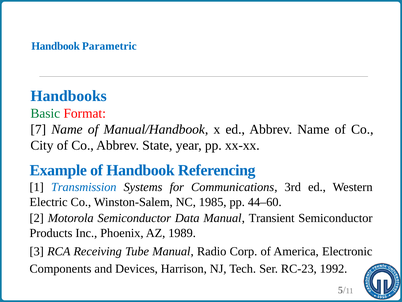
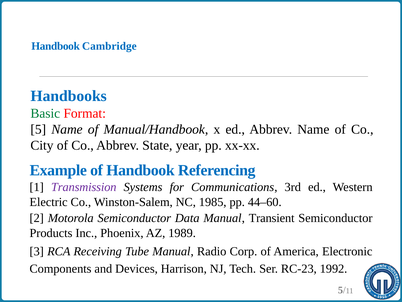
Parametric: Parametric -> Cambridge
7: 7 -> 5
Transmission colour: blue -> purple
